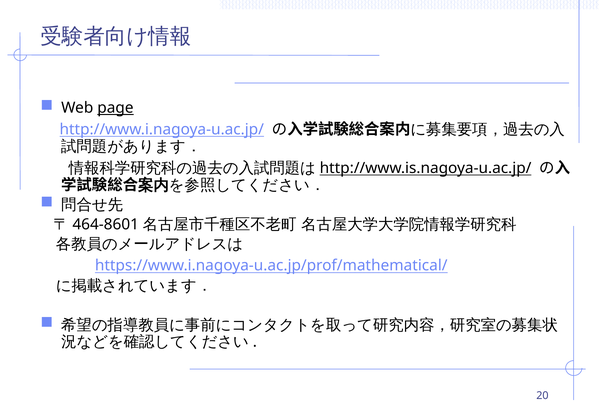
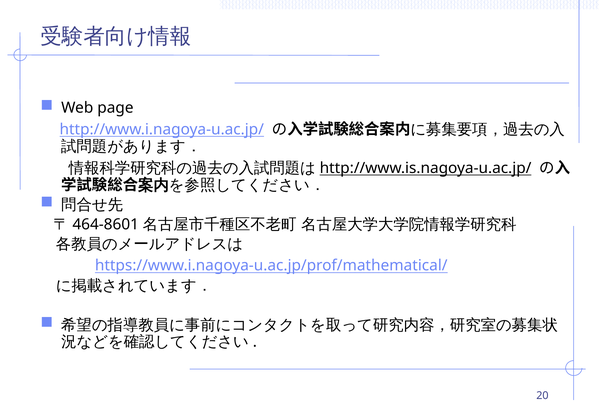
page underline: present -> none
